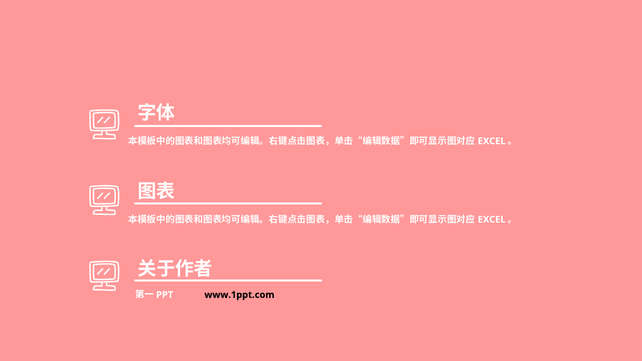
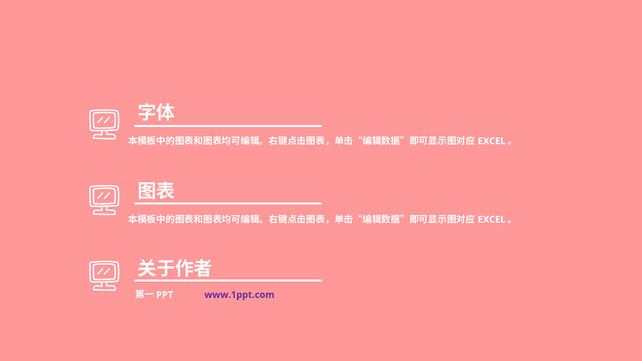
www.1ppt.com colour: black -> purple
